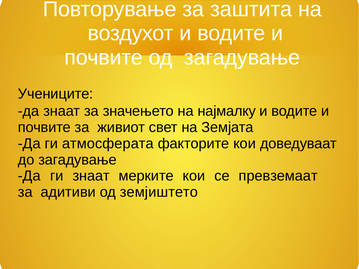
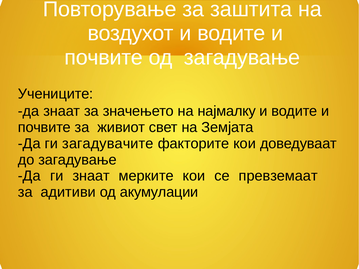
атмосферата: атмосферата -> загадувачите
земјиштето: земјиштето -> акумулации
